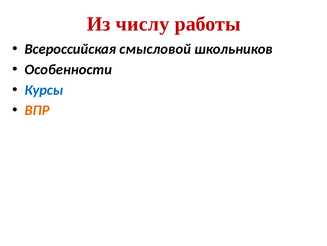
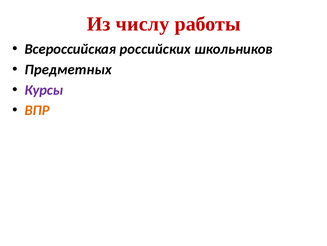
смысловой: смысловой -> российских
Особенности: Особенности -> Предметных
Курсы colour: blue -> purple
